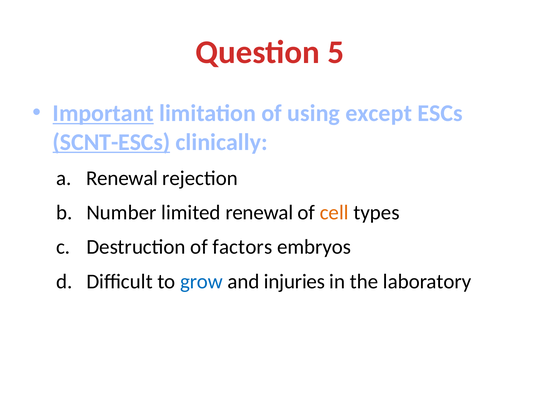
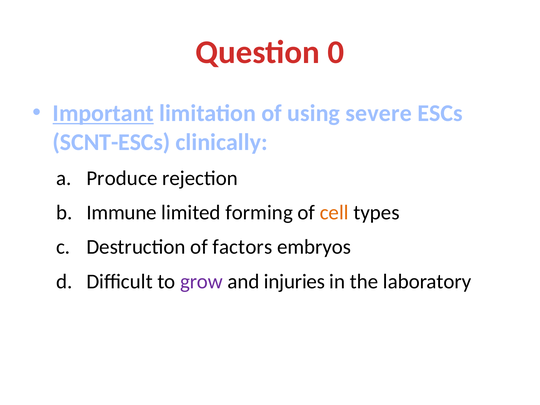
5: 5 -> 0
except: except -> severe
SCNT-ESCs underline: present -> none
Renewal at (122, 178): Renewal -> Produce
Number: Number -> Immune
limited renewal: renewal -> forming
grow colour: blue -> purple
